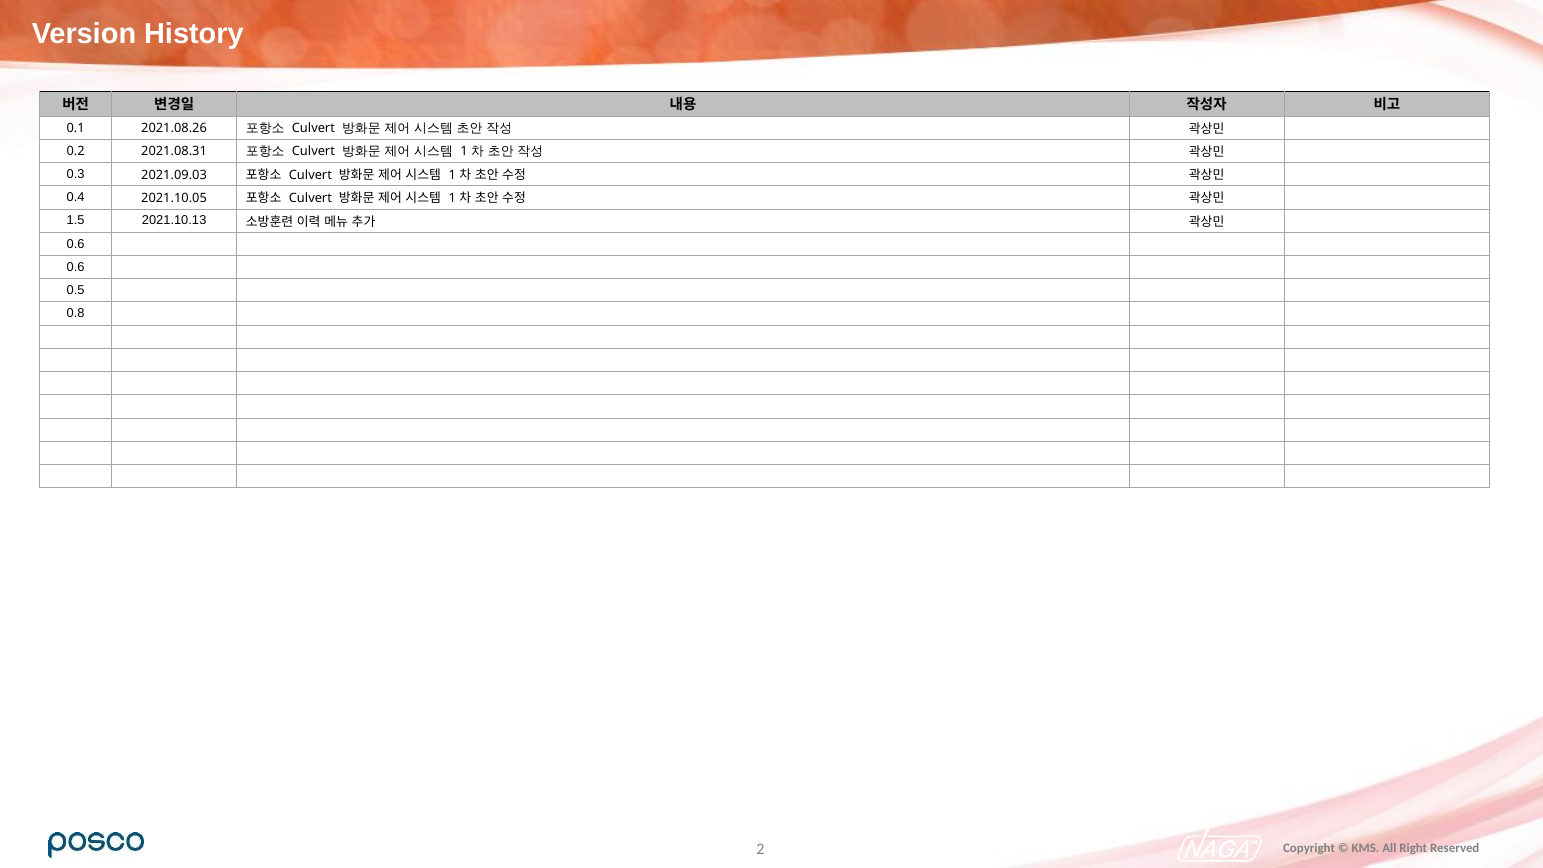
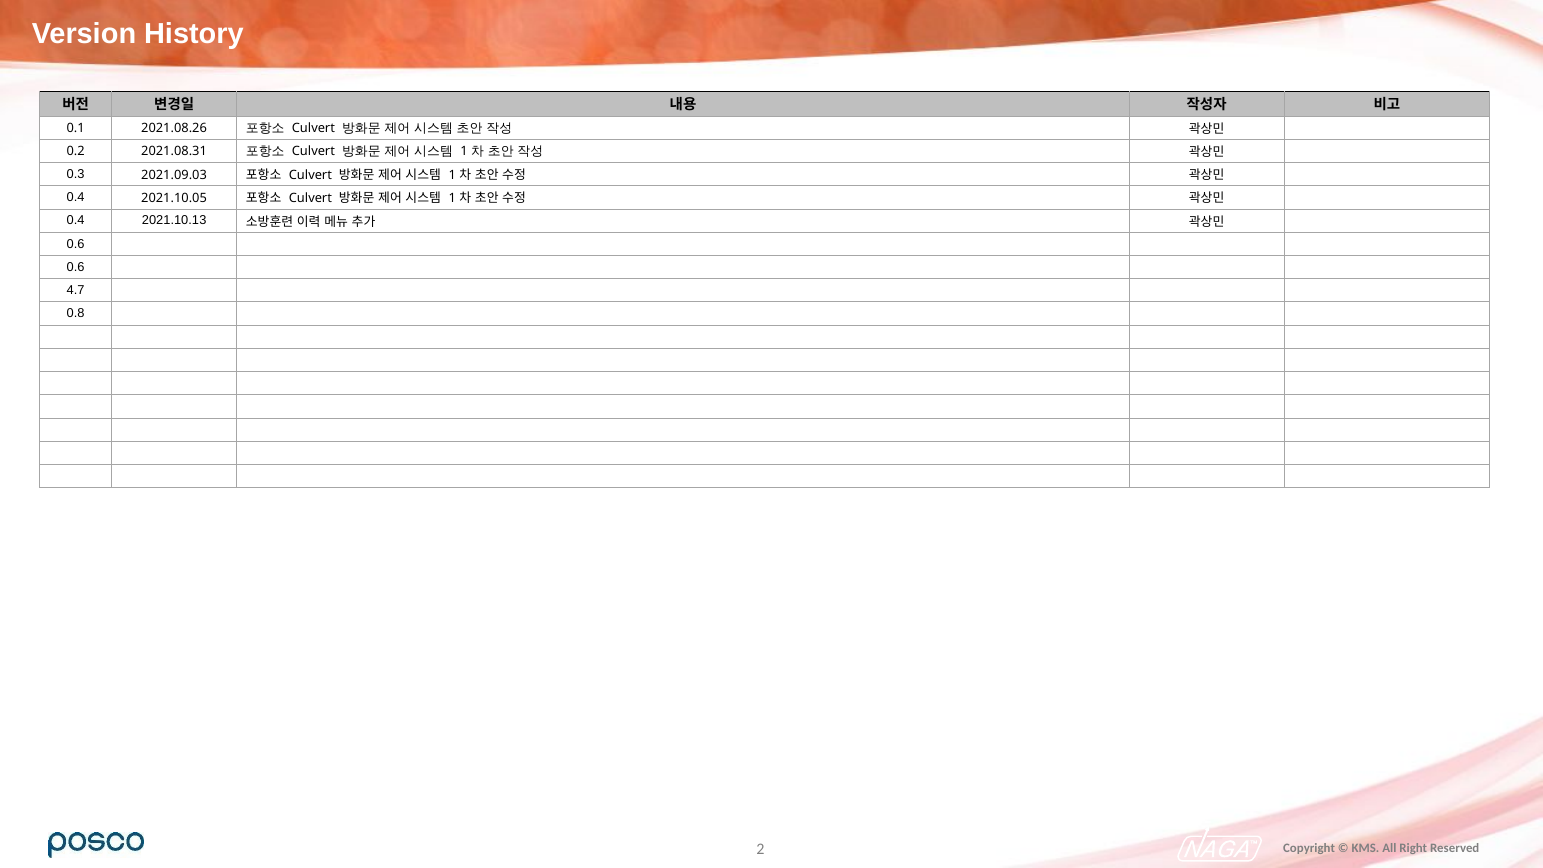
1.5 at (76, 221): 1.5 -> 0.4
0.5: 0.5 -> 4.7
